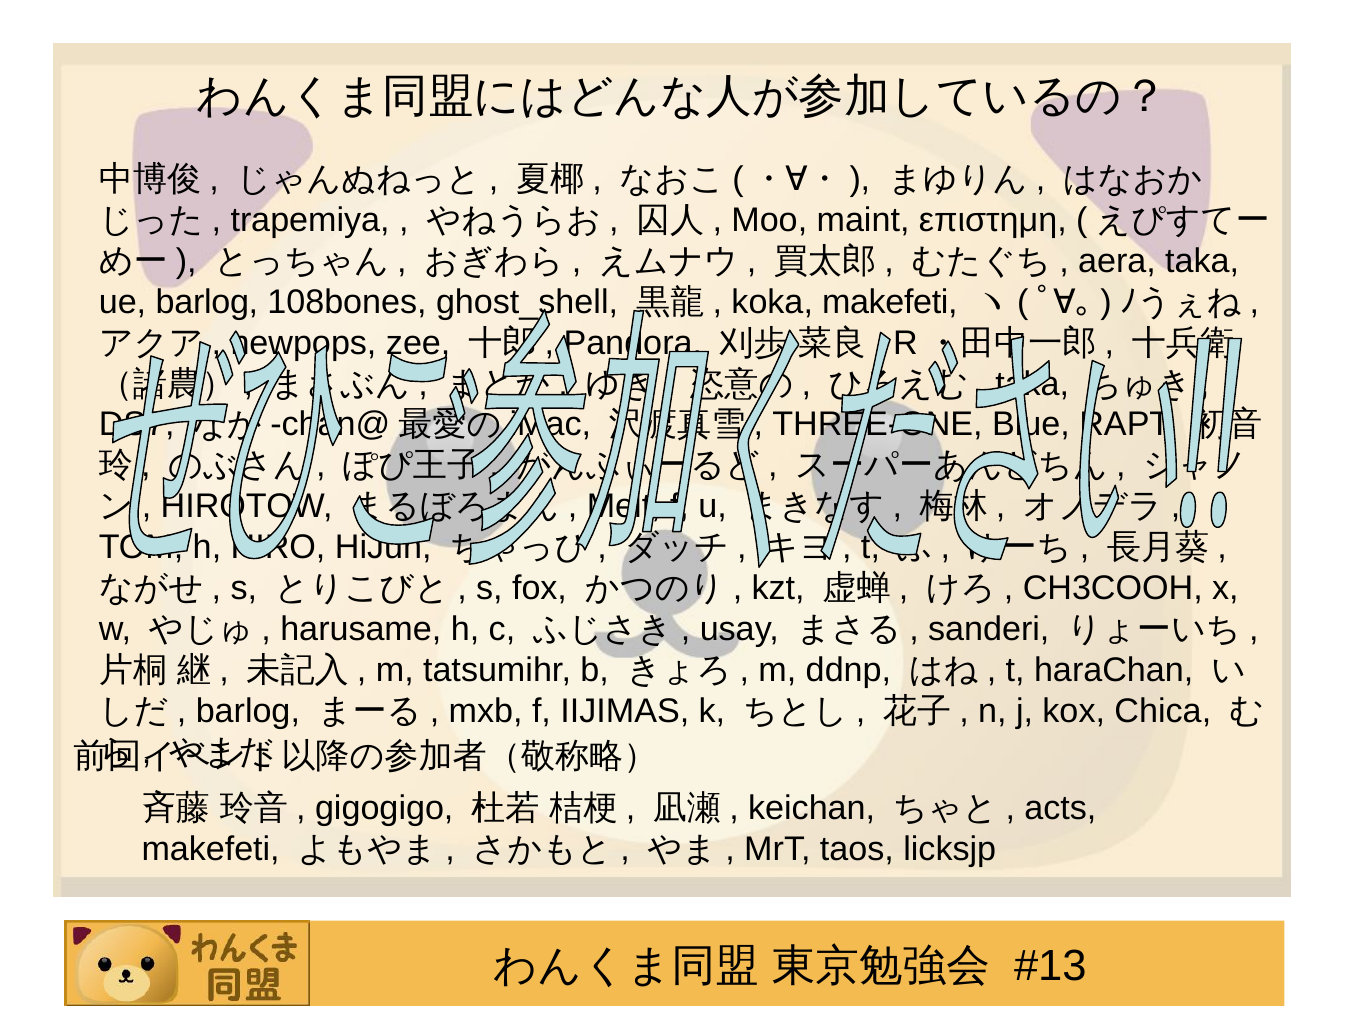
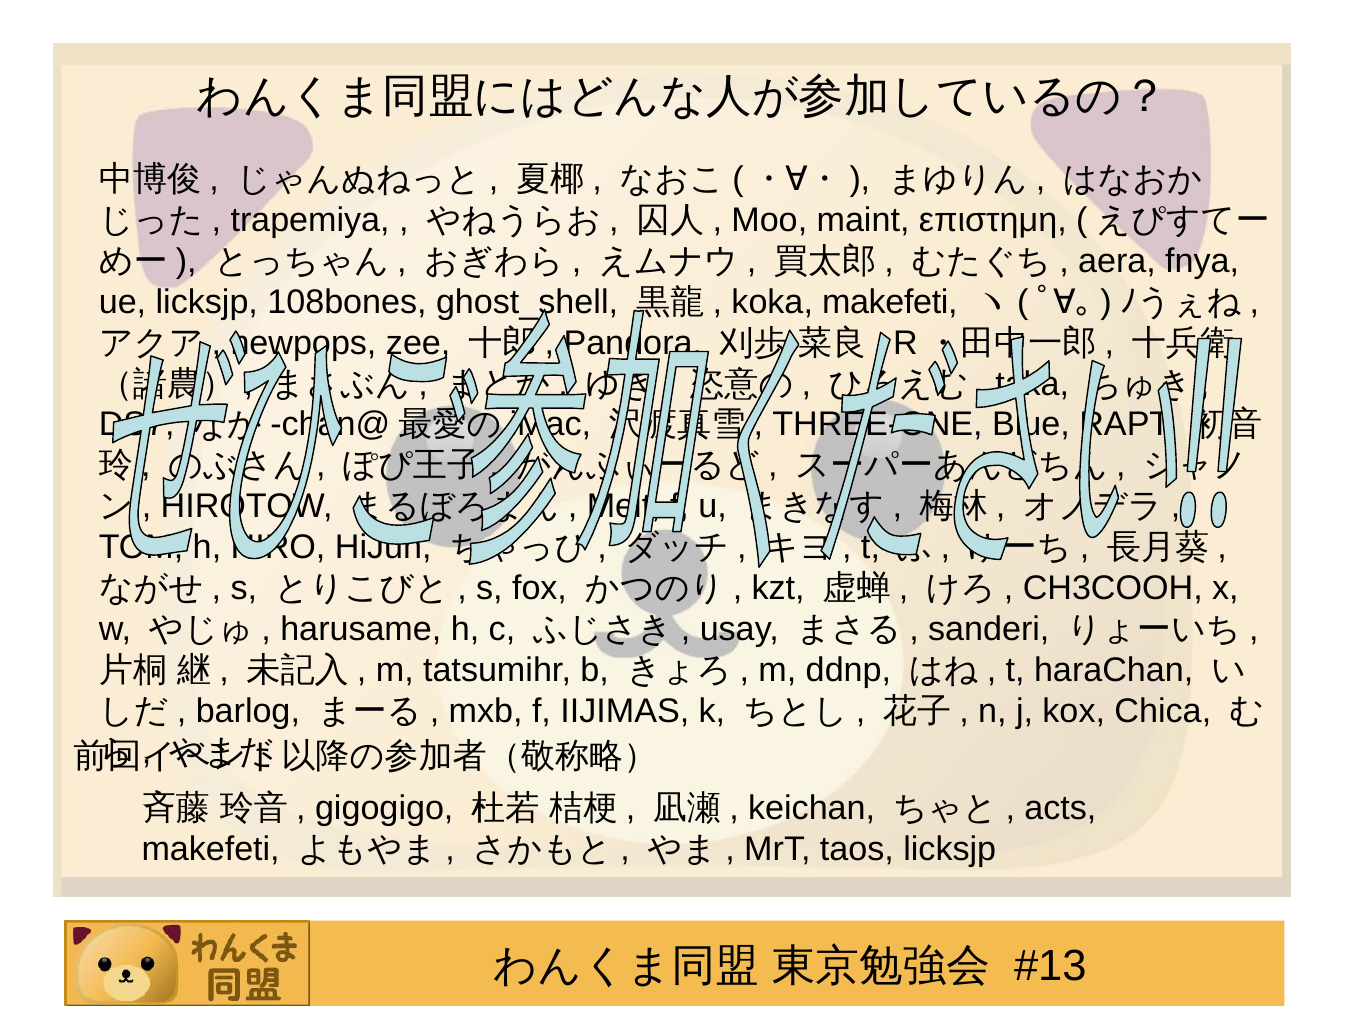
aera taka: taka -> fnya
ue barlog: barlog -> licksjp
